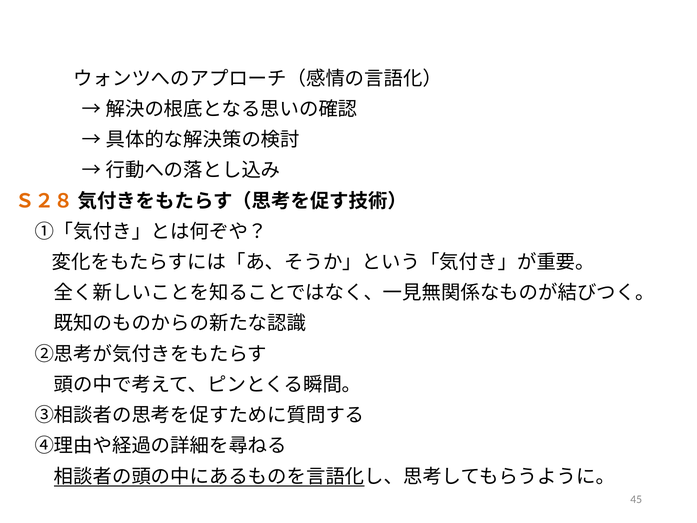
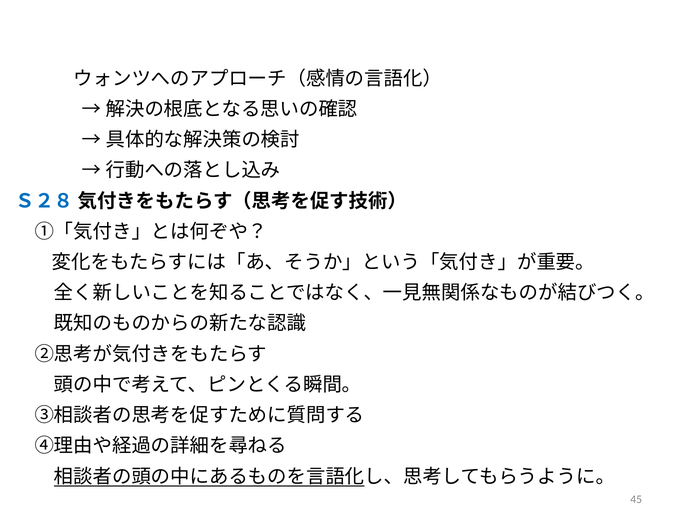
Ｓ２８ colour: orange -> blue
